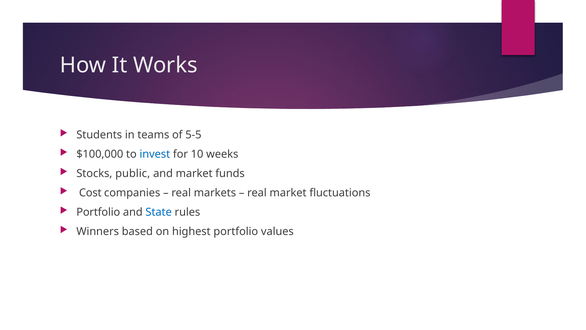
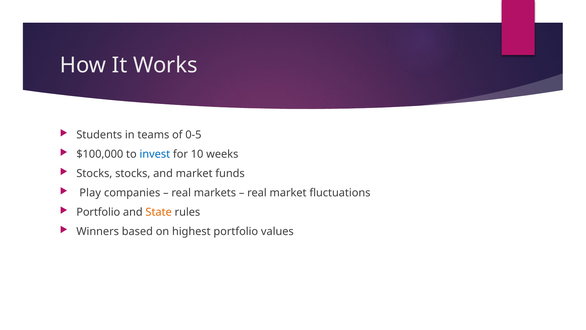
5-5: 5-5 -> 0-5
Stocks public: public -> stocks
Cost: Cost -> Play
State colour: blue -> orange
